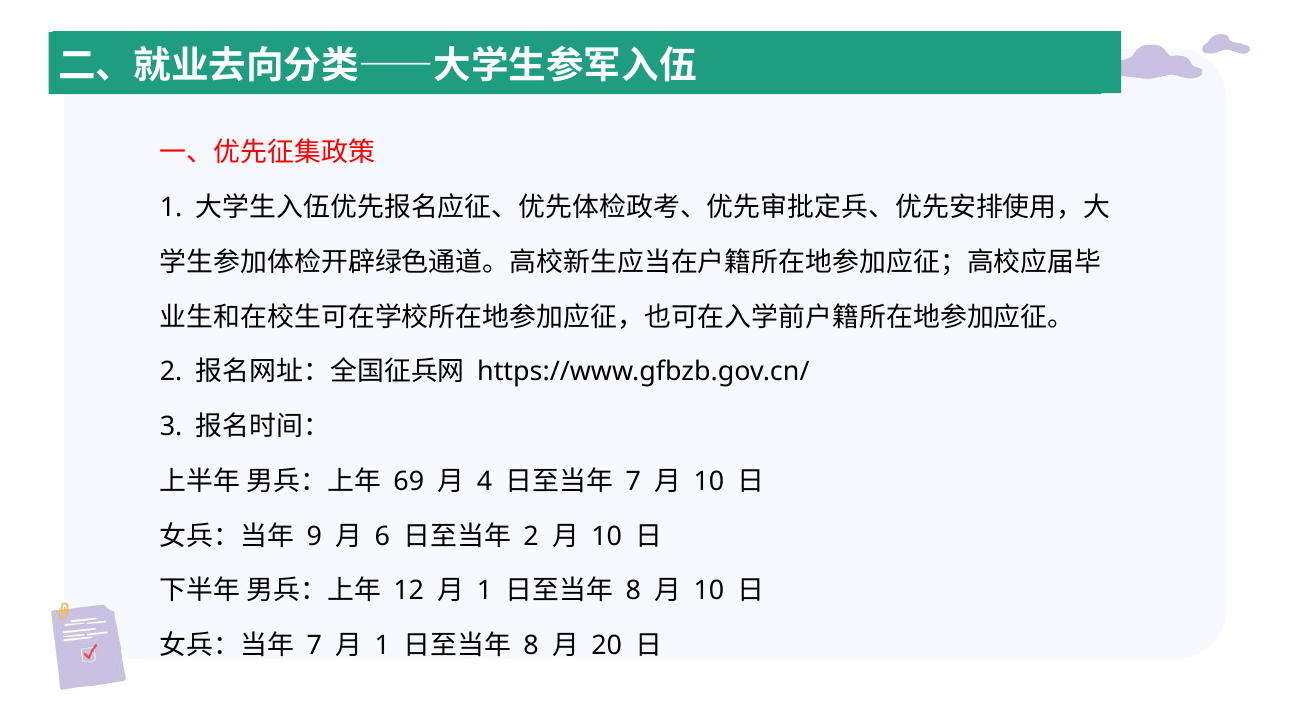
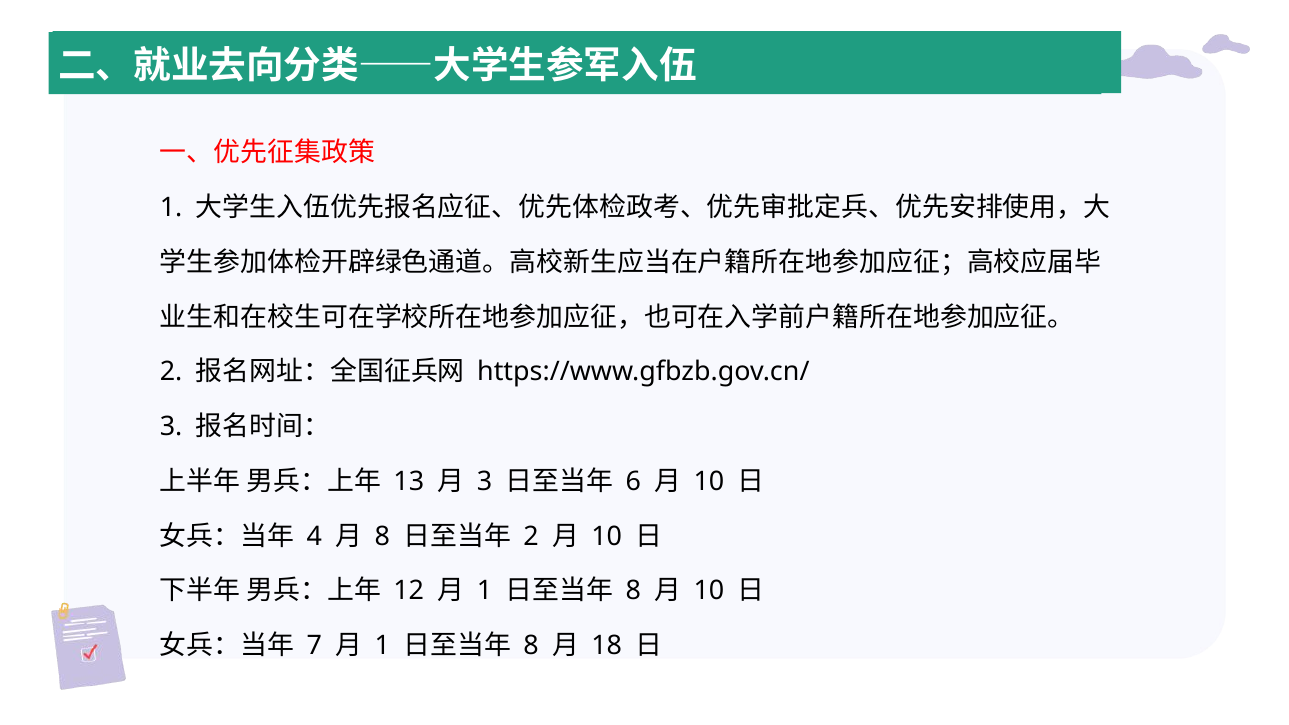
69: 69 -> 13
4 at (485, 482): 4 -> 3
7 at (633, 482): 7 -> 6
9: 9 -> 4
6 at (382, 536): 6 -> 8
20: 20 -> 18
